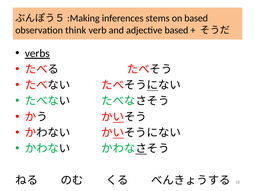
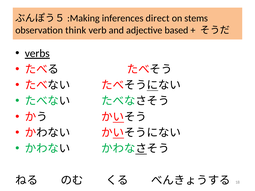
stems: stems -> direct
on based: based -> stems
